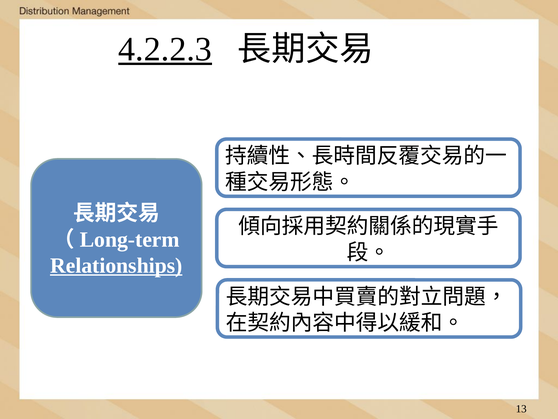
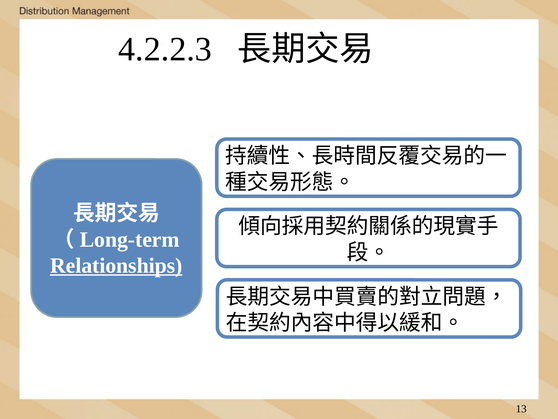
4.2.2.3 underline: present -> none
